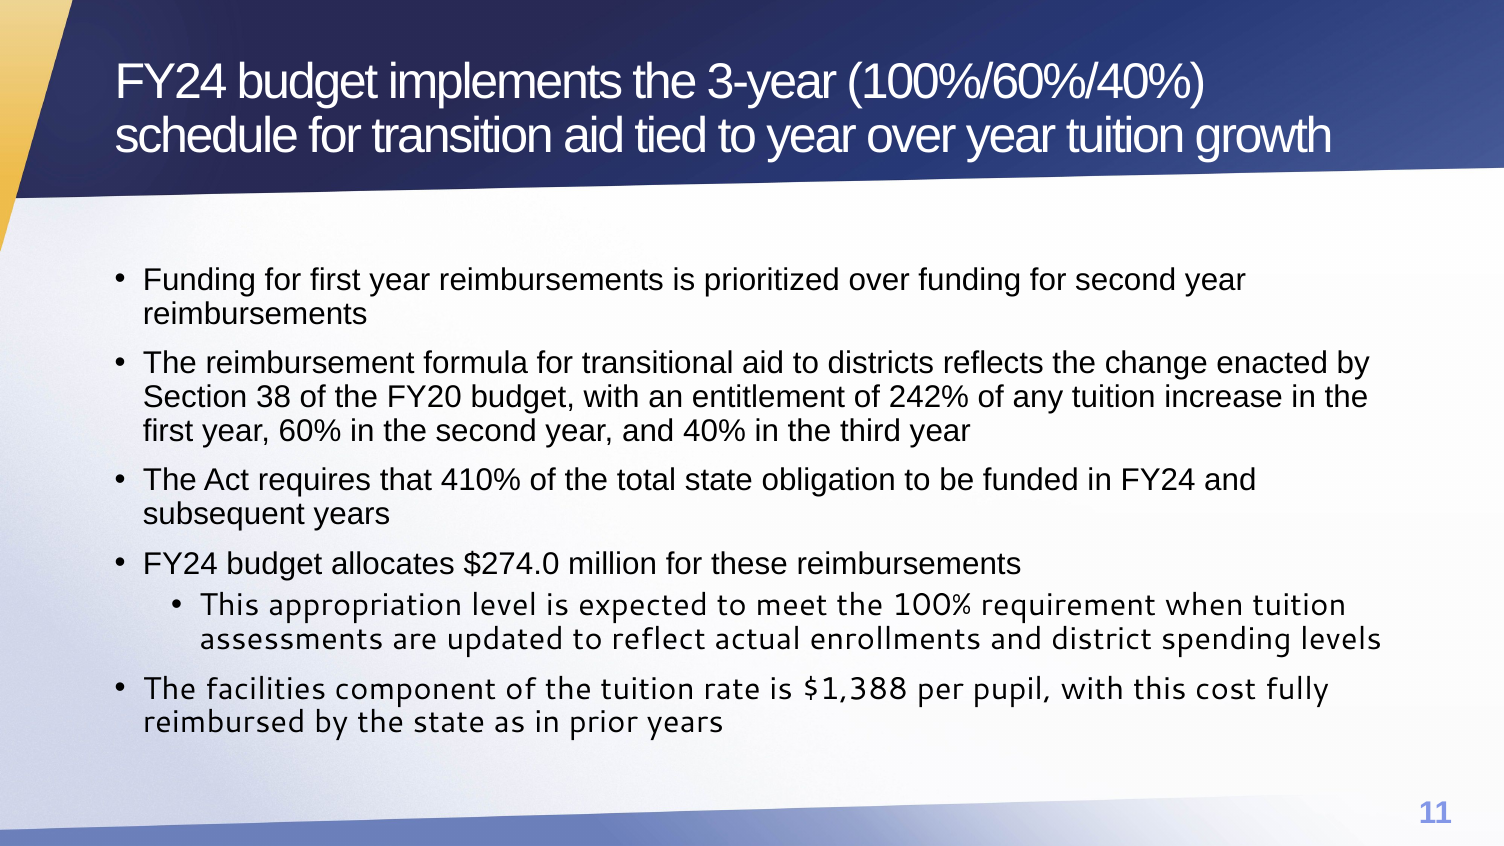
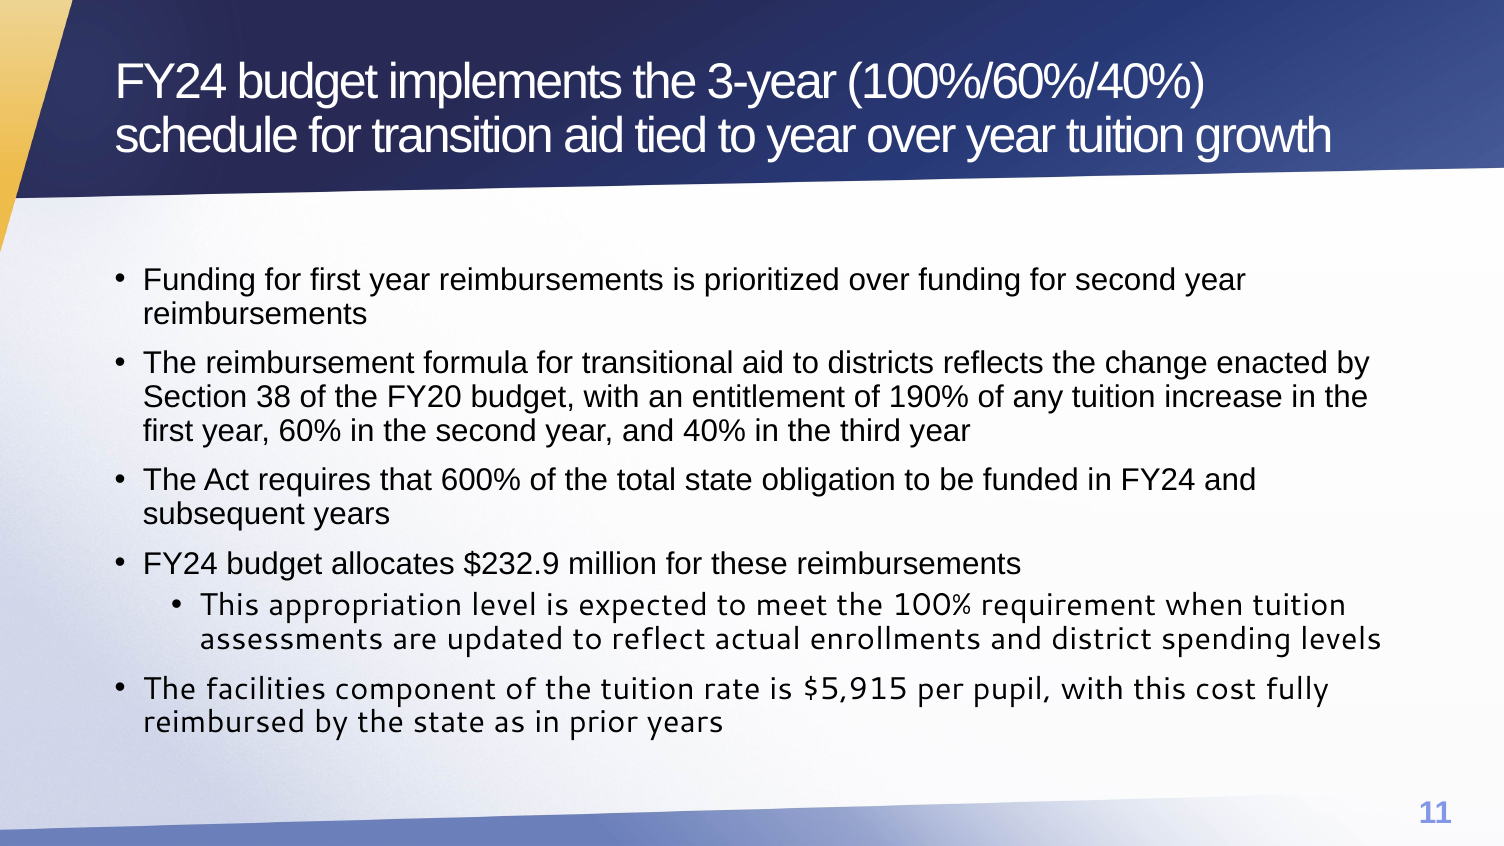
242%: 242% -> 190%
410%: 410% -> 600%
$274.0: $274.0 -> $232.9
$1,388: $1,388 -> $5,915
